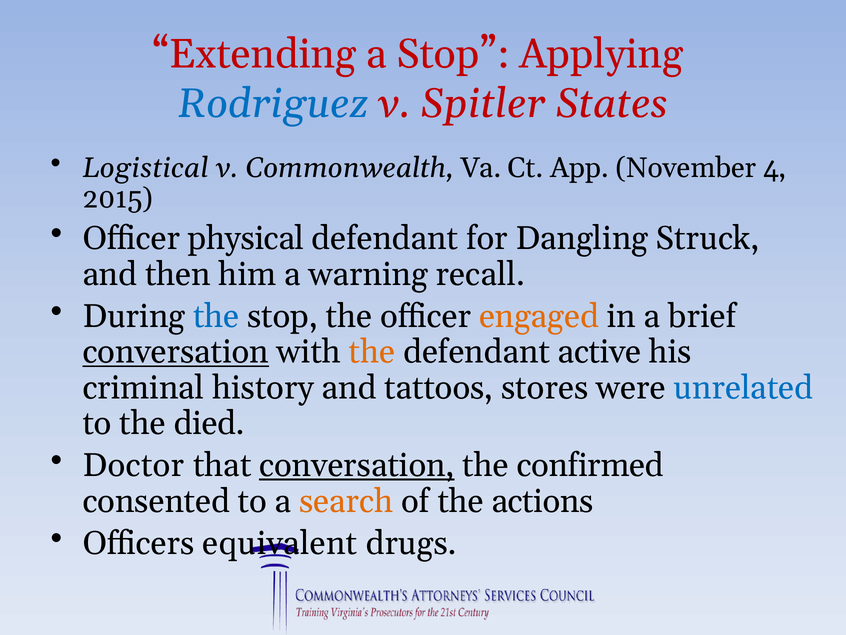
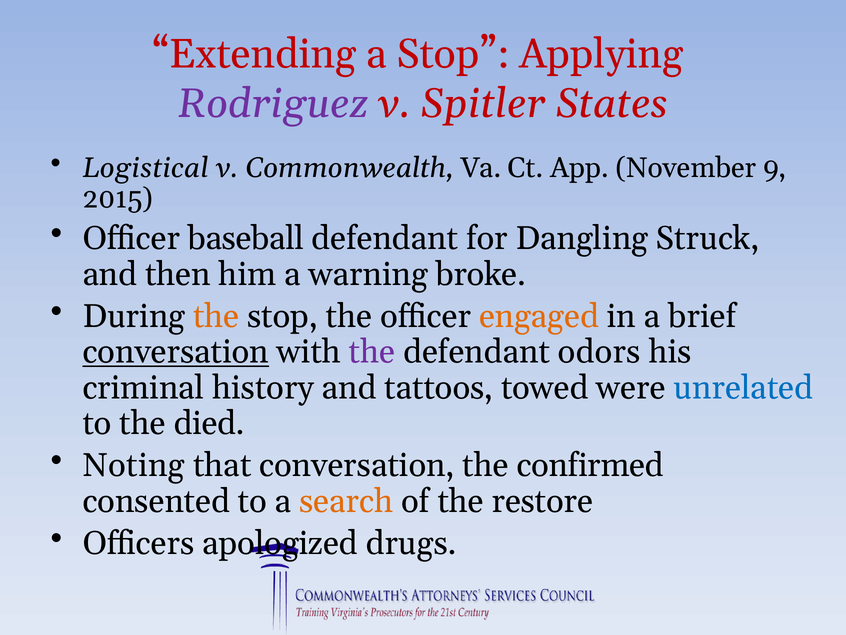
Rodriguez colour: blue -> purple
4: 4 -> 9
physical: physical -> baseball
recall: recall -> broke
the at (216, 316) colour: blue -> orange
the at (372, 352) colour: orange -> purple
active: active -> odors
stores: stores -> towed
Doctor: Doctor -> Noting
conversation at (357, 465) underline: present -> none
actions: actions -> restore
equivalent: equivalent -> apologized
